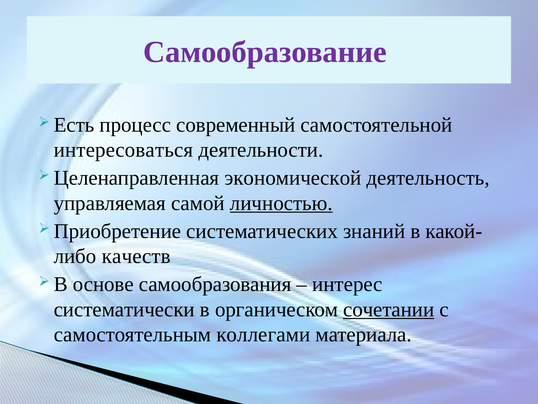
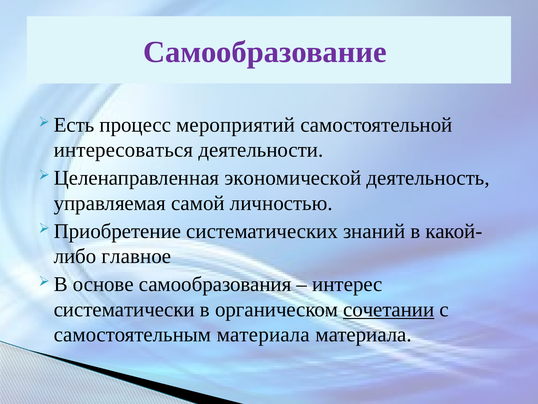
современный: современный -> мероприятий
личностью underline: present -> none
качеств: качеств -> главное
самостоятельным коллегами: коллегами -> материала
